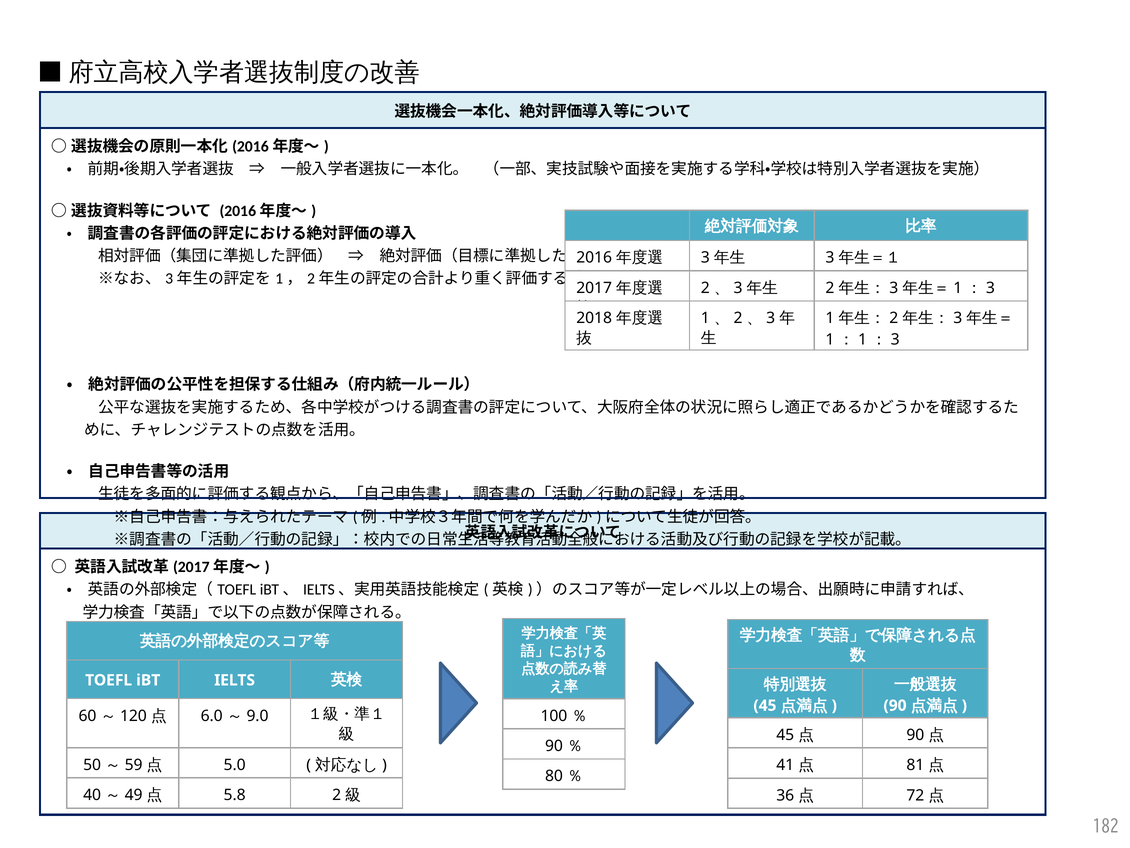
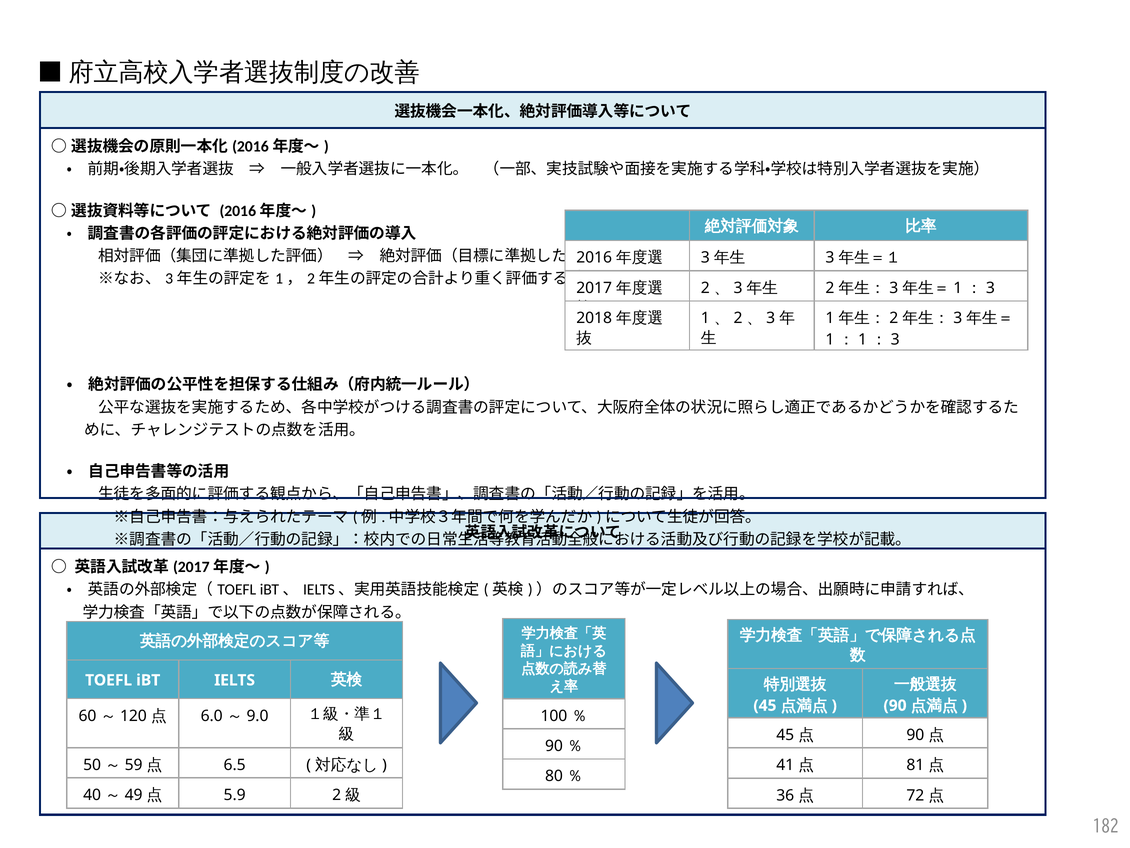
5.0: 5.0 -> 6.5
5.8: 5.8 -> 5.9
